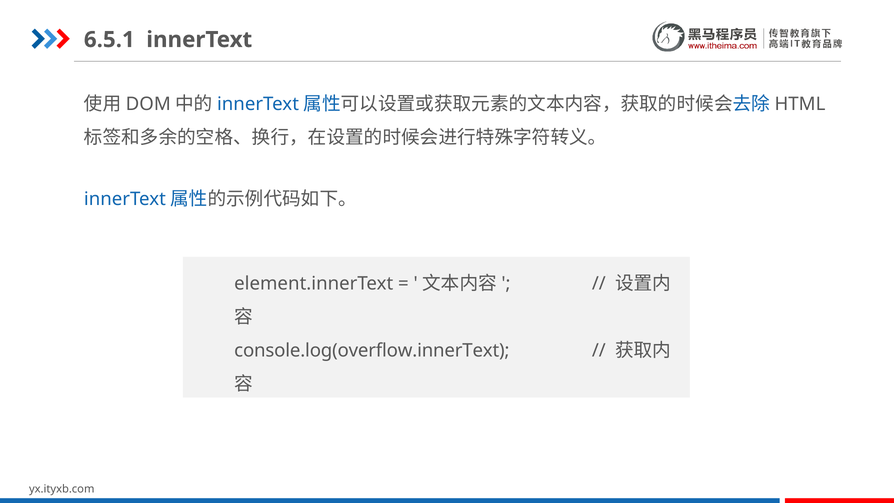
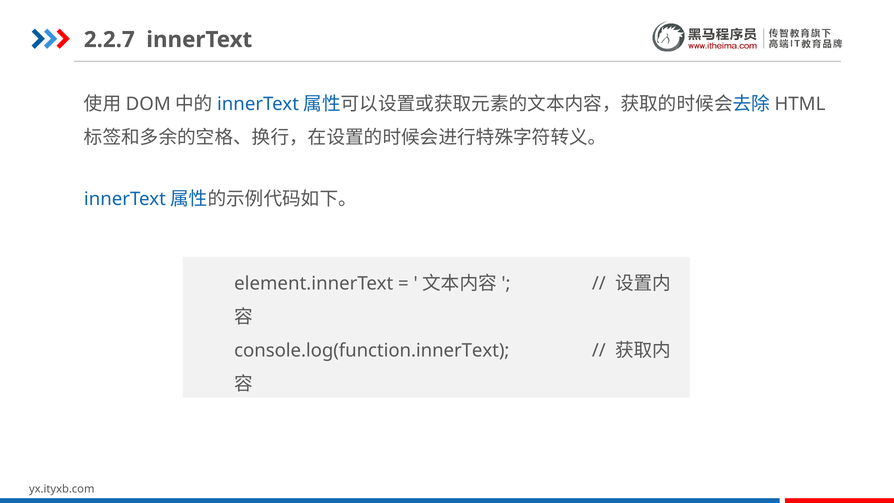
6.5.1: 6.5.1 -> 2.2.7
console.log(overflow.innerText: console.log(overflow.innerText -> console.log(function.innerText
